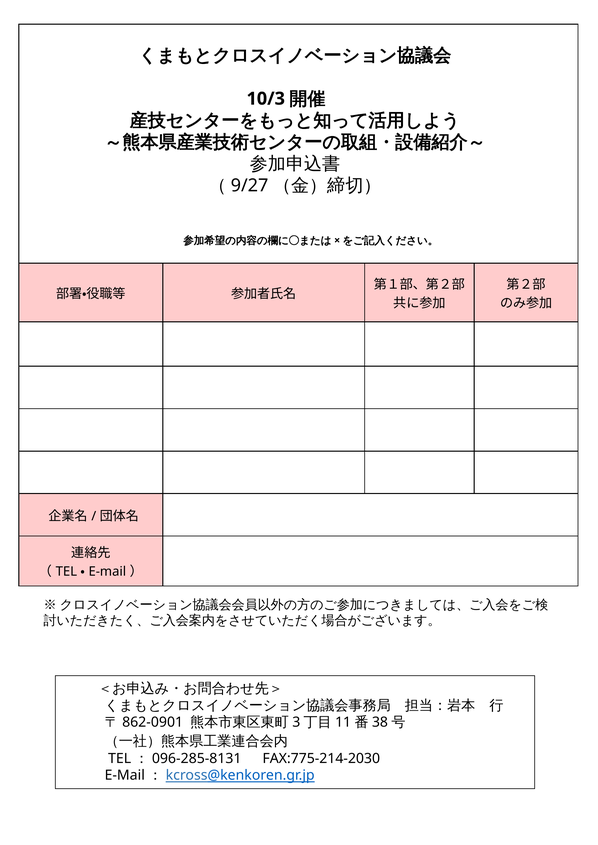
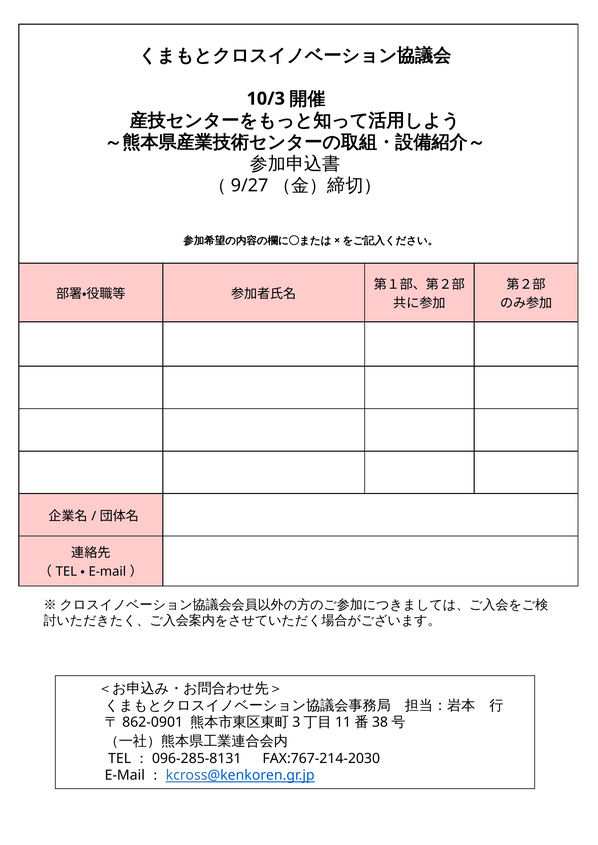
FAX:775-214-2030: FAX:775-214-2030 -> FAX:767-214-2030
